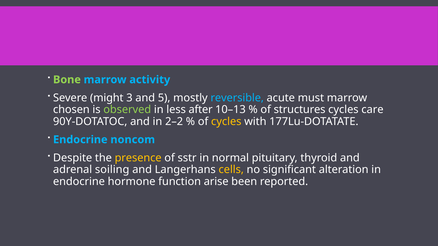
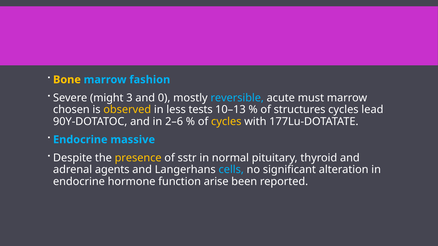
Bone colour: light green -> yellow
activity: activity -> fashion
5: 5 -> 0
observed colour: light green -> yellow
after: after -> tests
care: care -> lead
2–2: 2–2 -> 2–6
noncom: noncom -> massive
soiling: soiling -> agents
cells colour: yellow -> light blue
